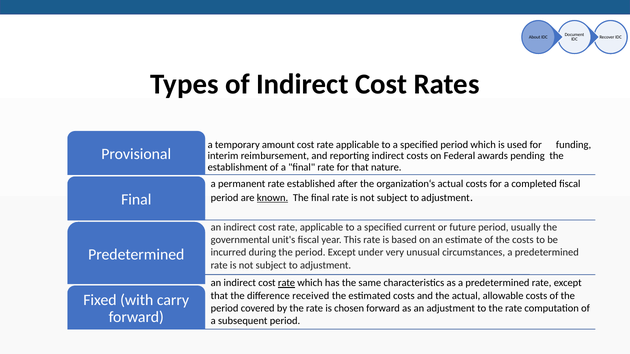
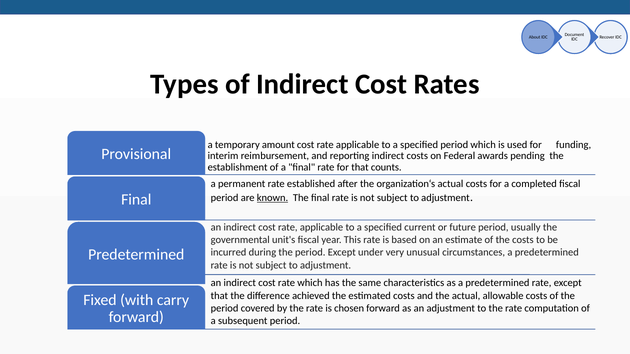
nature: nature -> counts
rate at (287, 283) underline: present -> none
received: received -> achieved
